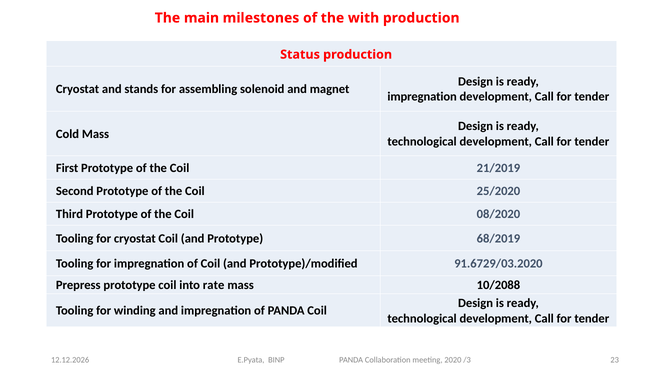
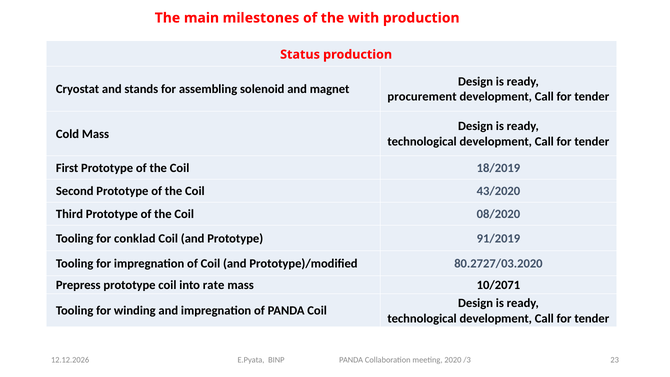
impregnation at (422, 97): impregnation -> procurement
21/2019: 21/2019 -> 18/2019
25/2020: 25/2020 -> 43/2020
for cryostat: cryostat -> conklad
68/2019: 68/2019 -> 91/2019
91.6729/03.2020: 91.6729/03.2020 -> 80.2727/03.2020
10/2088: 10/2088 -> 10/2071
